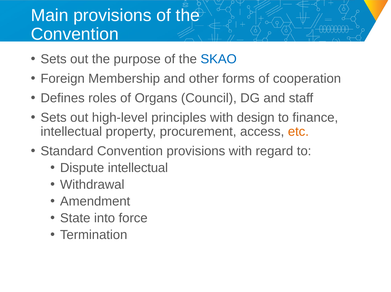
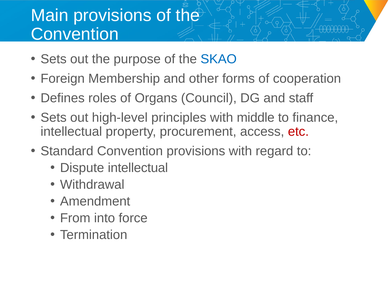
design: design -> middle
etc colour: orange -> red
State: State -> From
